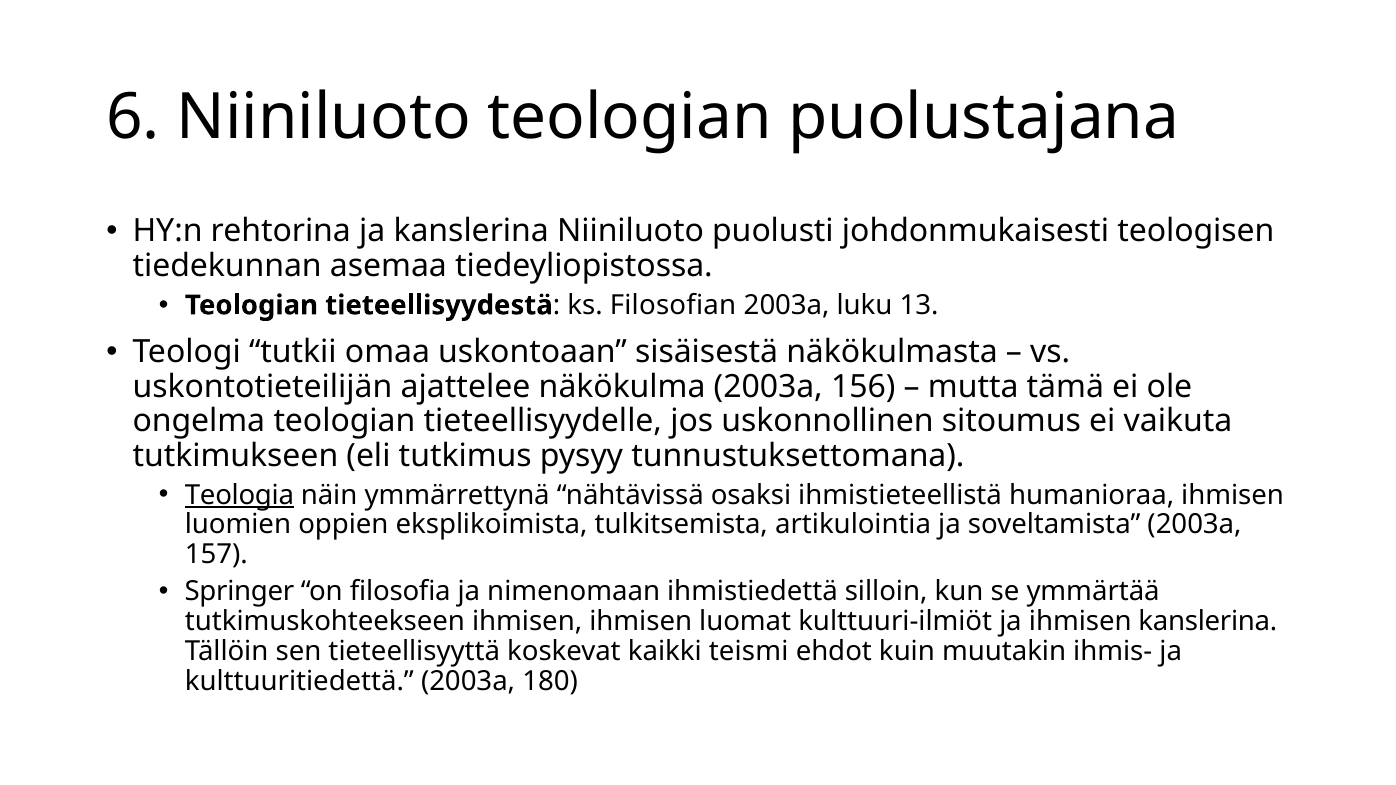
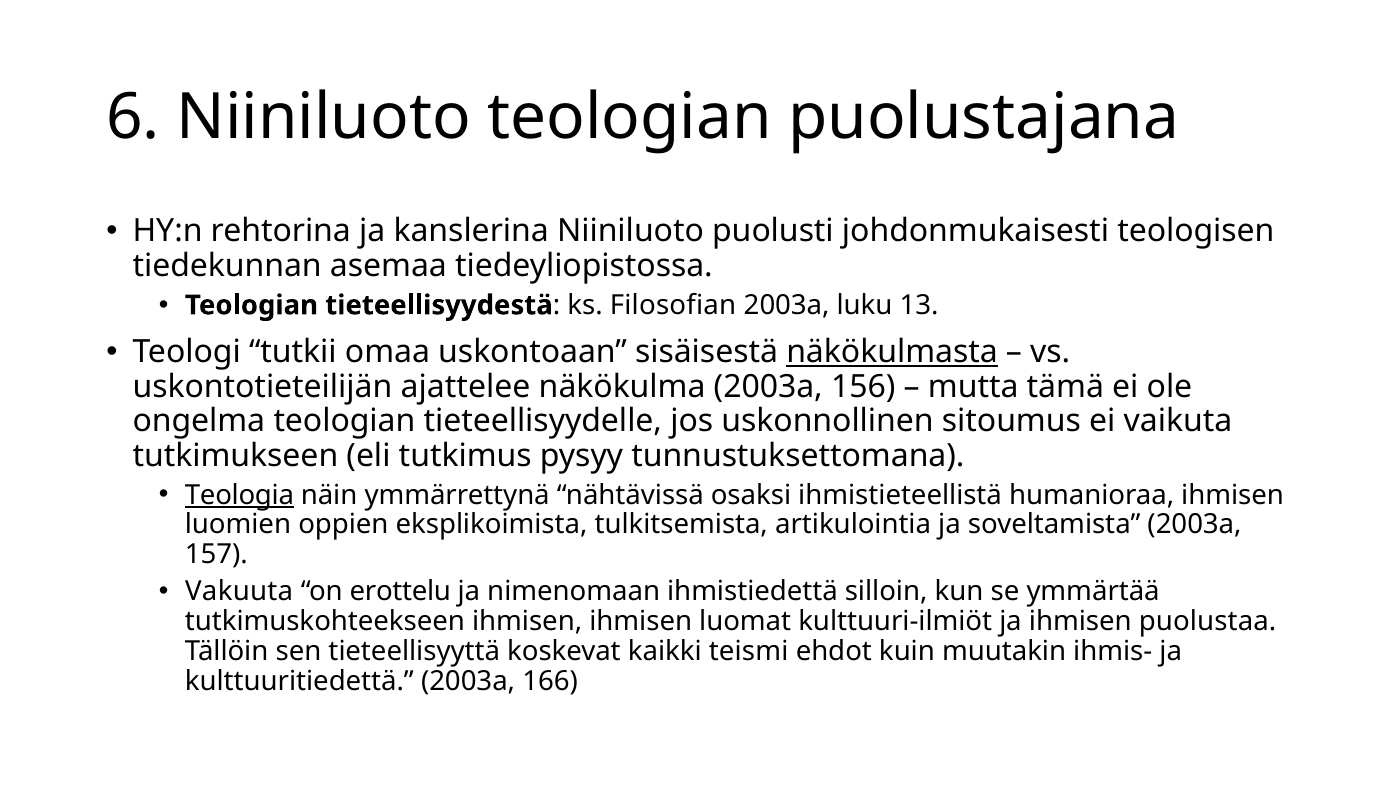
näkökulmasta underline: none -> present
Springer: Springer -> Vakuuta
filosofia: filosofia -> erottelu
ihmisen kanslerina: kanslerina -> puolustaa
180: 180 -> 166
